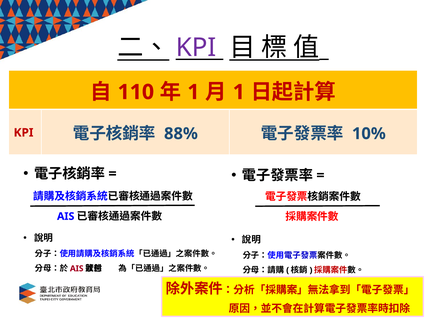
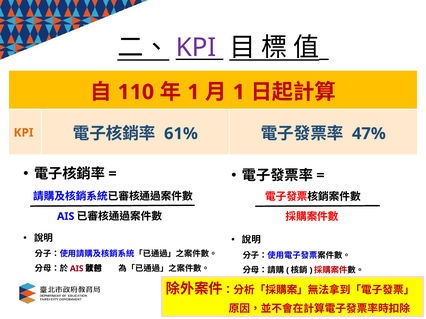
KPI at (24, 133) colour: red -> orange
88%: 88% -> 61%
10%: 10% -> 47%
